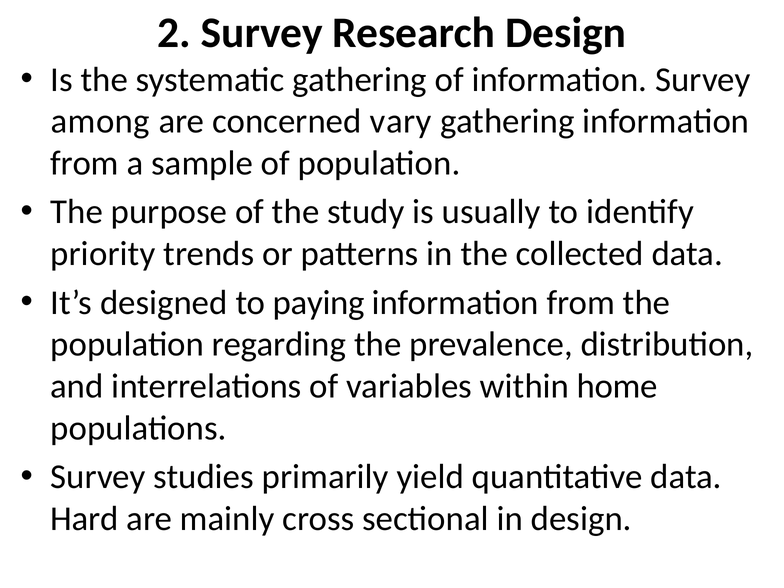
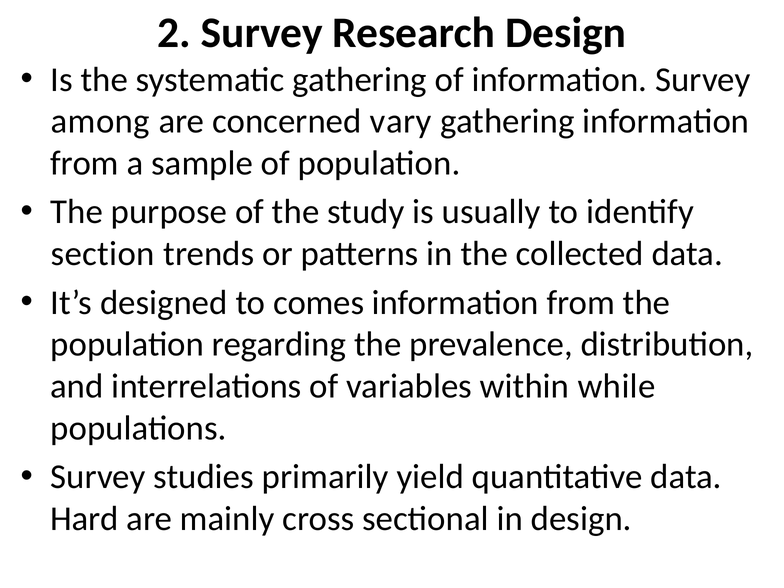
priority: priority -> section
paying: paying -> comes
home: home -> while
